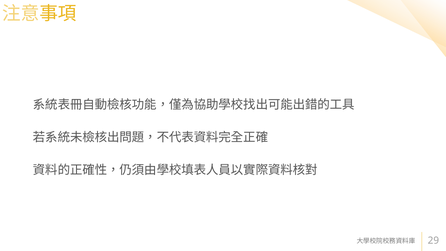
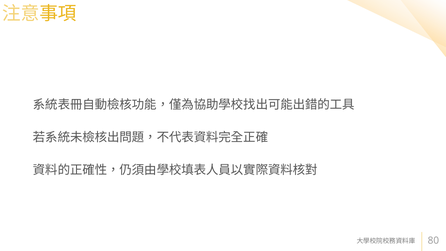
29: 29 -> 80
